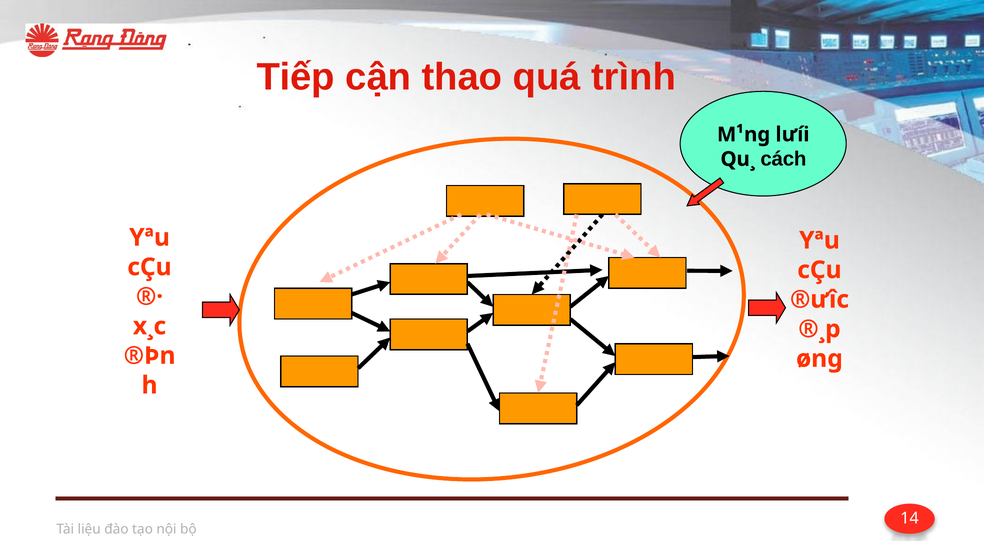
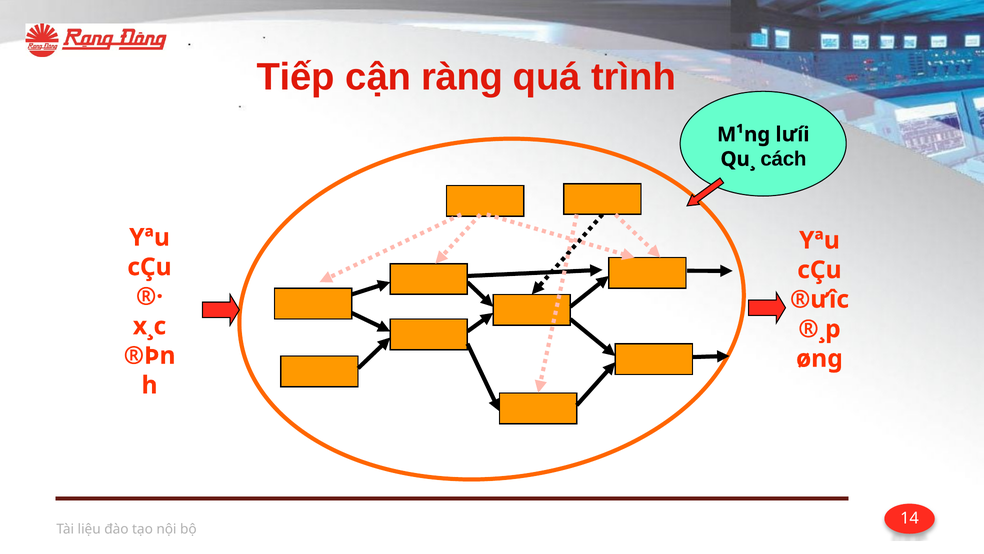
thao: thao -> ràng
